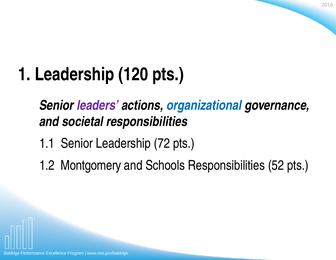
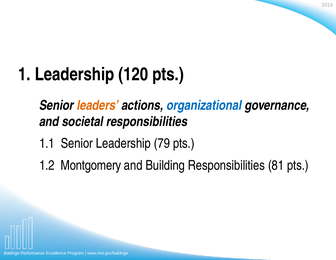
leaders colour: purple -> orange
72: 72 -> 79
Schools: Schools -> Building
52: 52 -> 81
